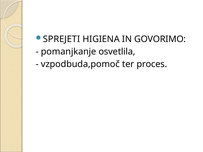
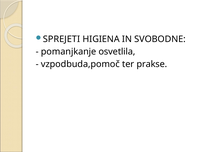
GOVORIMO: GOVORIMO -> SVOBODNE
proces: proces -> prakse
